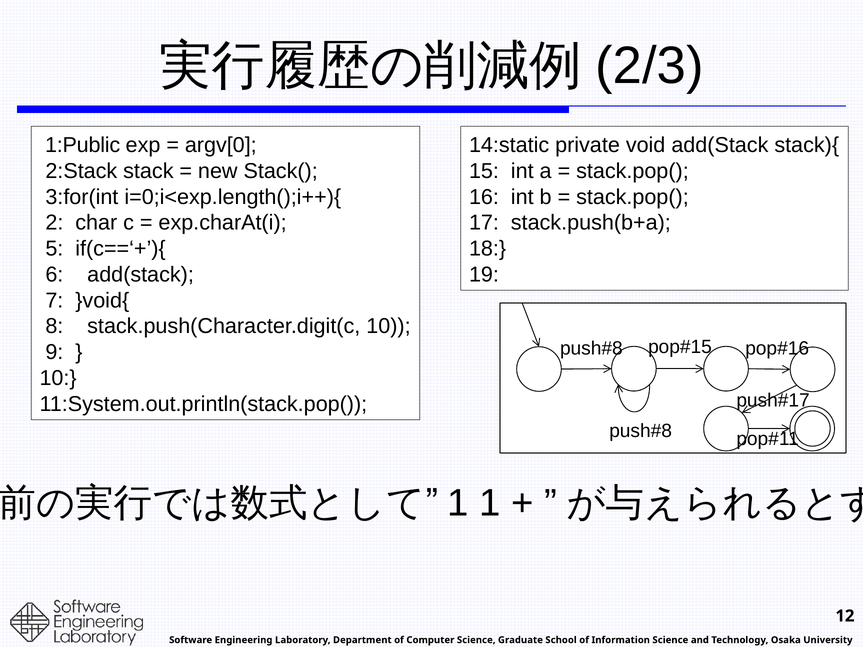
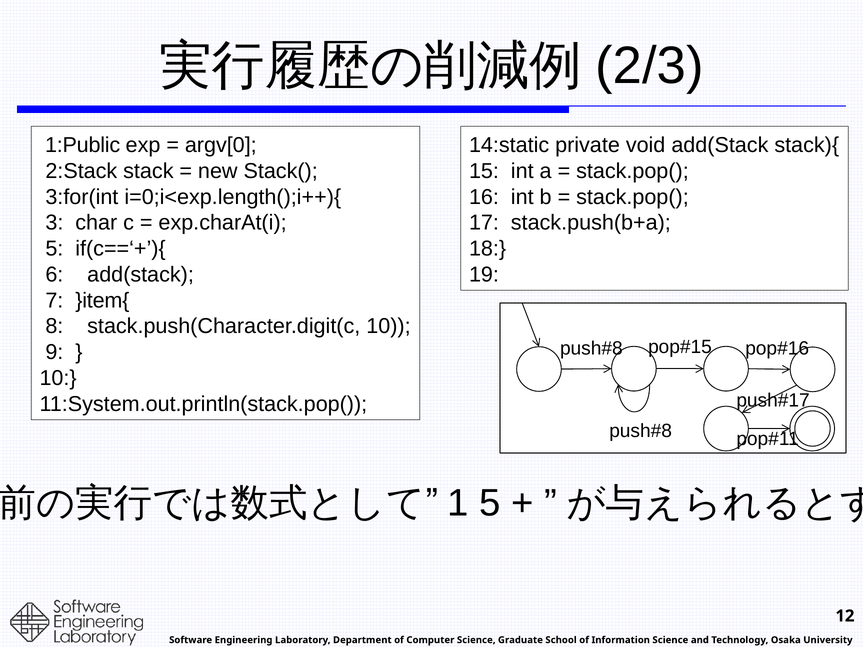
2: 2 -> 3
}void{: }void{ -> }item{
1 at (490, 503): 1 -> 5
